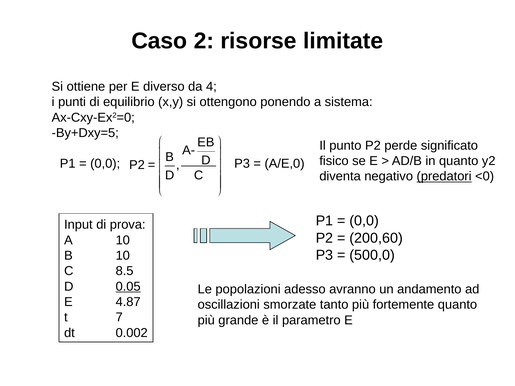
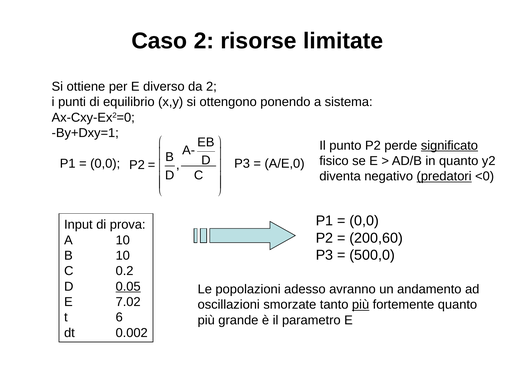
da 4: 4 -> 2
By+Dxy=5: By+Dxy=5 -> By+Dxy=1
significato underline: none -> present
8.5: 8.5 -> 0.2
4.87: 4.87 -> 7.02
più at (361, 305) underline: none -> present
7: 7 -> 6
